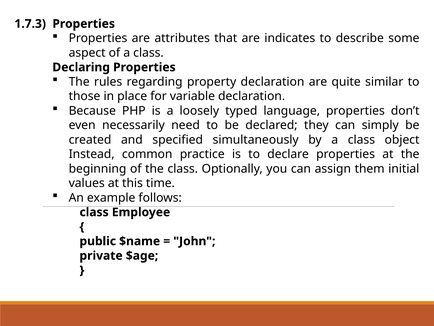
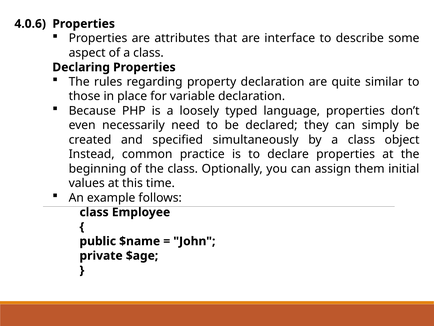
1.7.3: 1.7.3 -> 4.0.6
indicates: indicates -> interface
